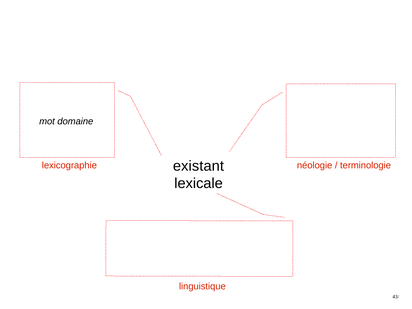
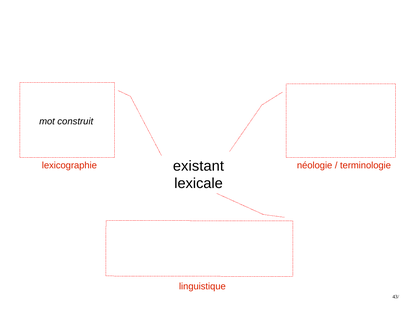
domaine: domaine -> construit
